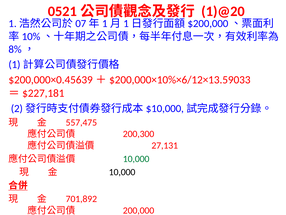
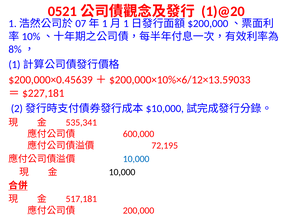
557,475: 557,475 -> 535,341
200,300: 200,300 -> 600,000
27,131: 27,131 -> 72,195
10,000 at (136, 158) colour: green -> blue
701,892: 701,892 -> 517,181
